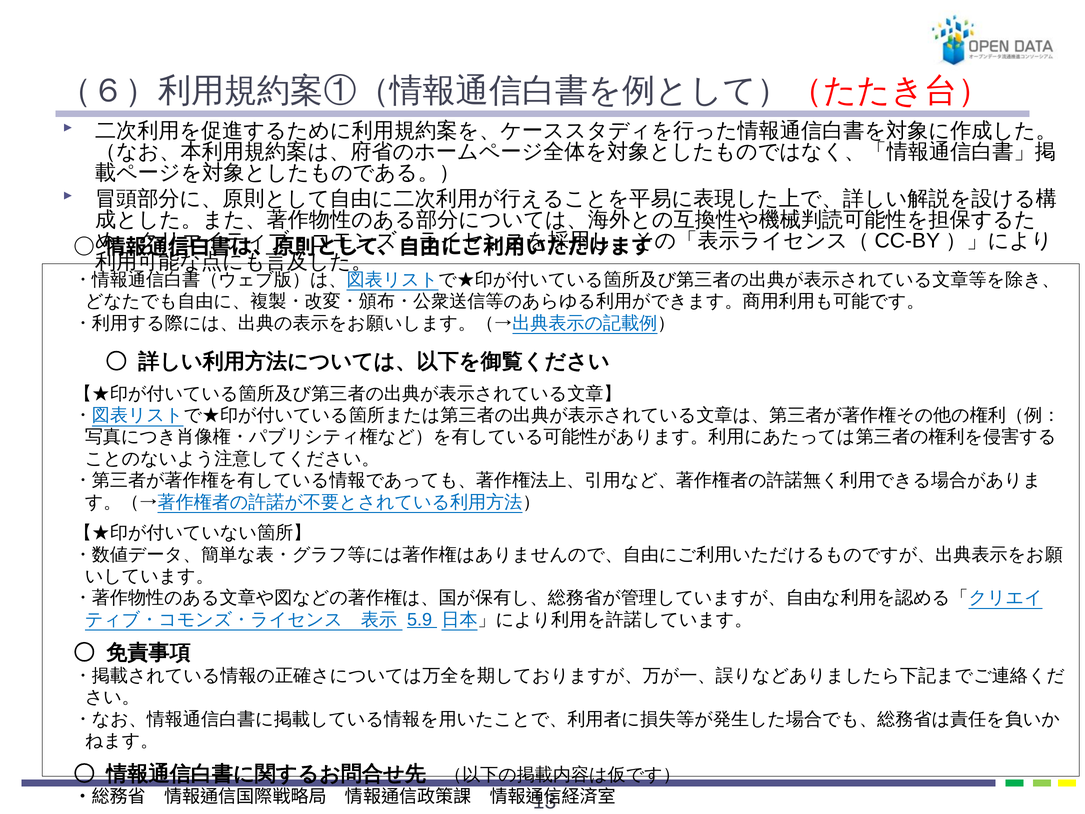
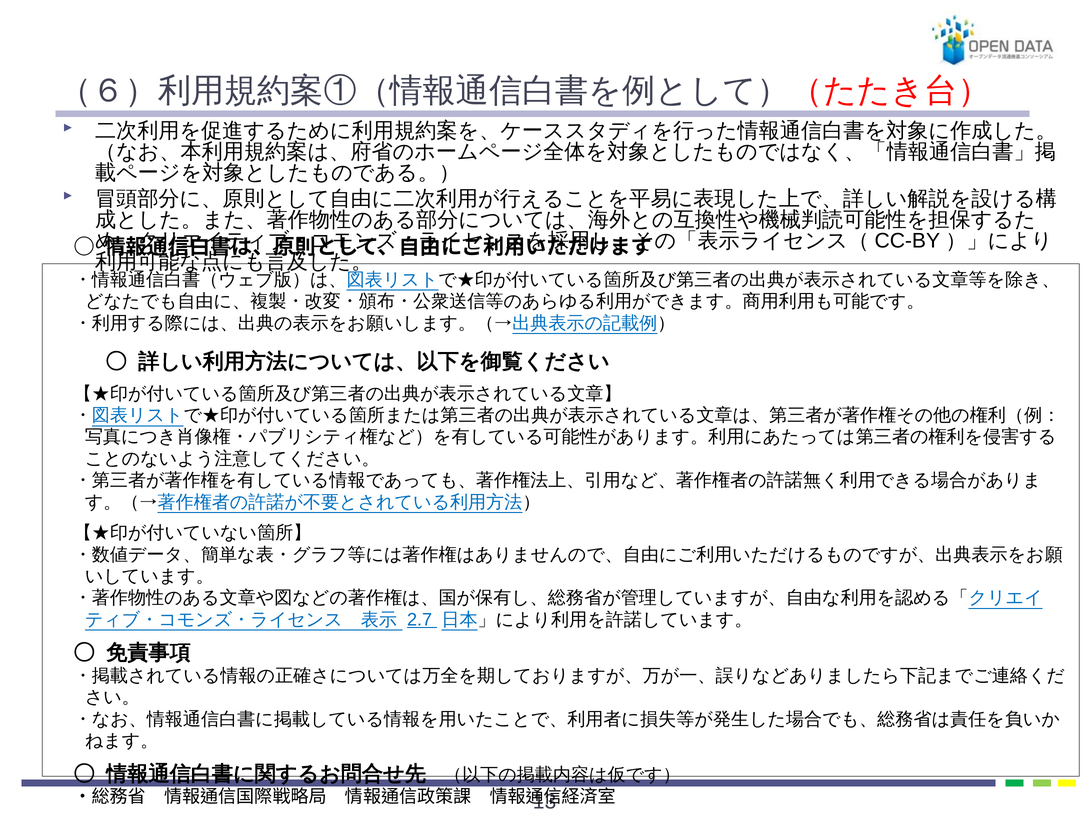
5.9: 5.9 -> 2.7
